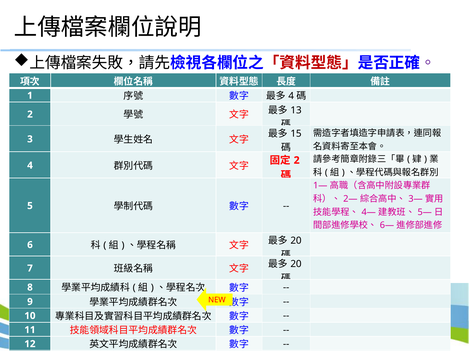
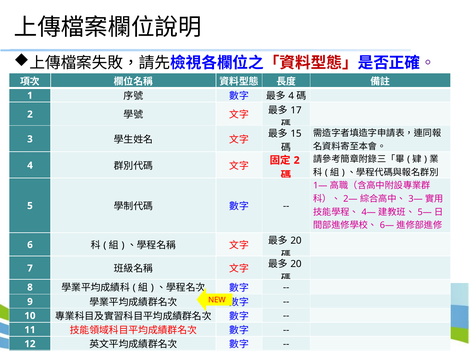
13 at (296, 110): 13 -> 17
